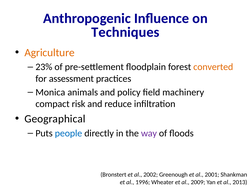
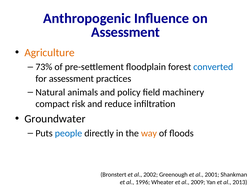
Techniques at (125, 32): Techniques -> Assessment
23%: 23% -> 73%
converted colour: orange -> blue
Monica: Monica -> Natural
Geographical: Geographical -> Groundwater
way colour: purple -> orange
